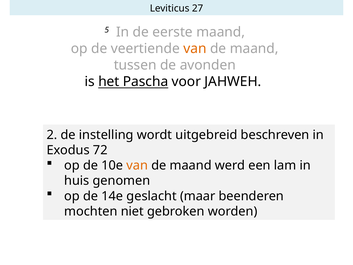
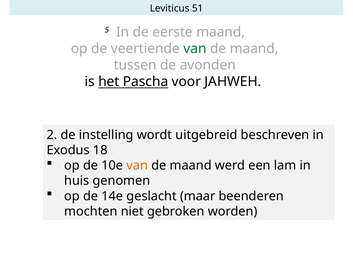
27: 27 -> 51
van at (195, 49) colour: orange -> green
72: 72 -> 18
